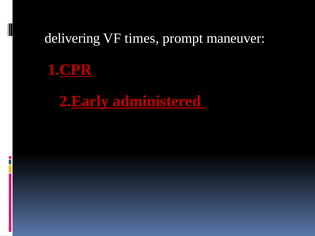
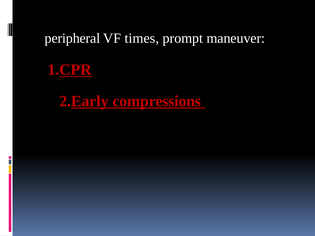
delivering: delivering -> peripheral
administered: administered -> compressions
